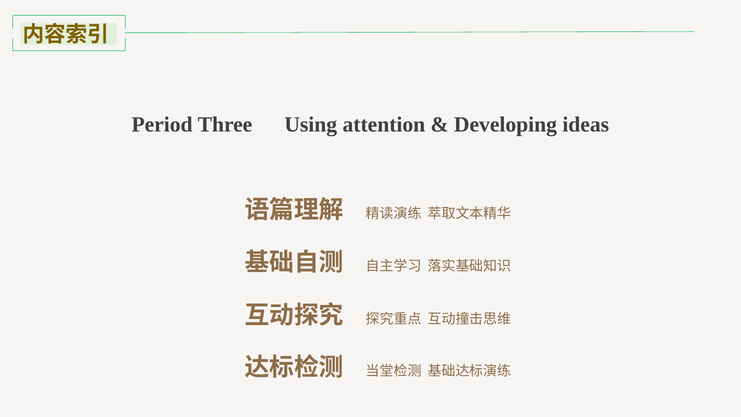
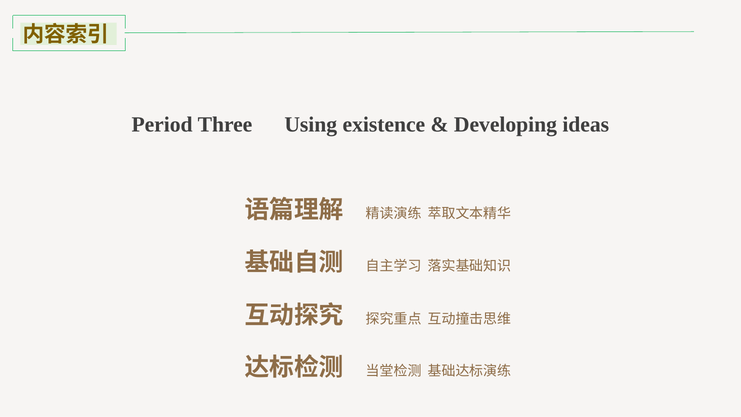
attention: attention -> existence
